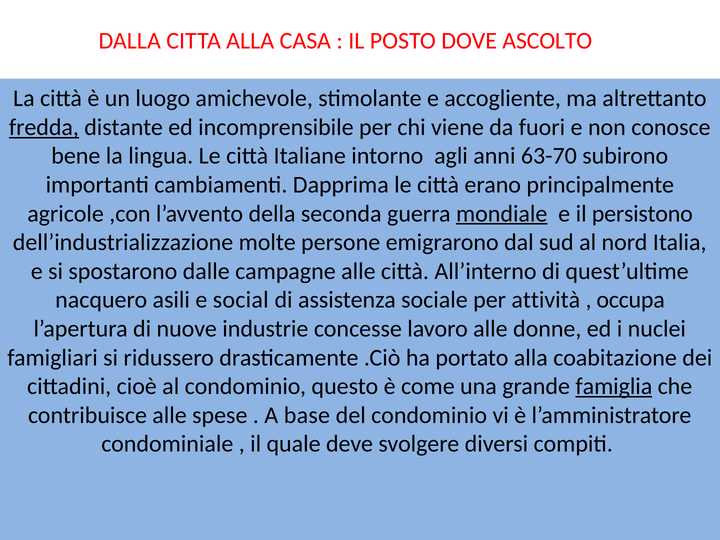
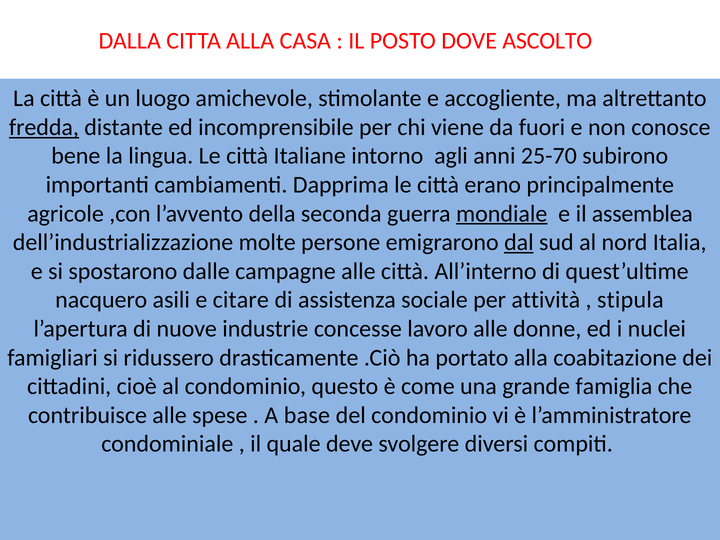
63-70: 63-70 -> 25-70
persistono: persistono -> assemblea
dal underline: none -> present
social: social -> citare
occupa: occupa -> stipula
famiglia underline: present -> none
